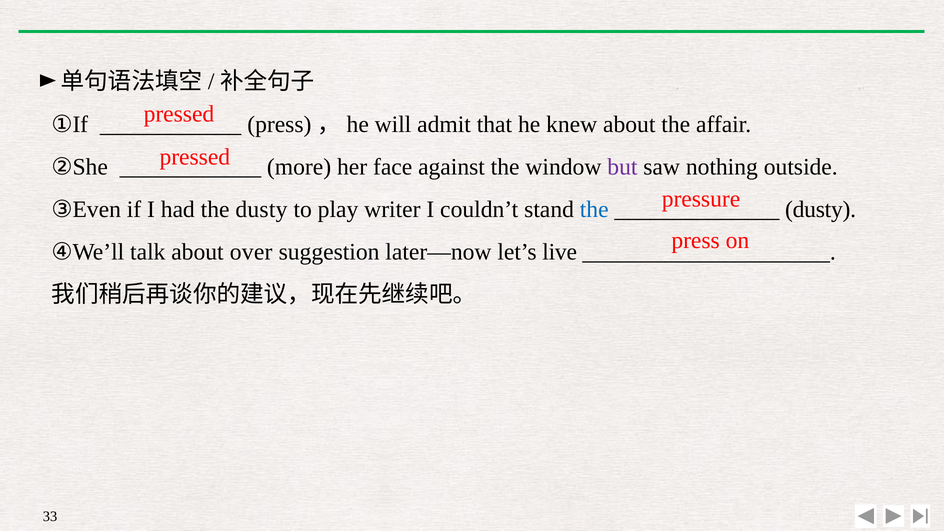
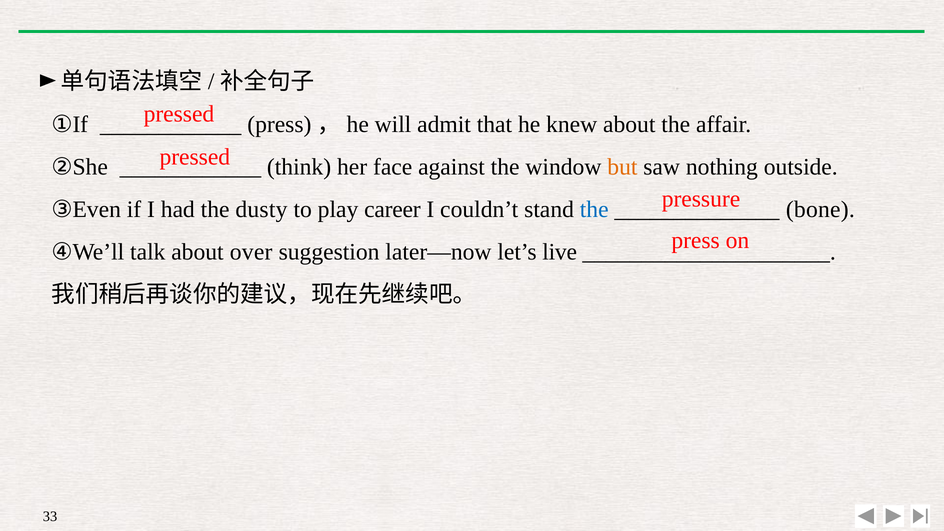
more: more -> think
but colour: purple -> orange
writer: writer -> career
dusty at (821, 210): dusty -> bone
